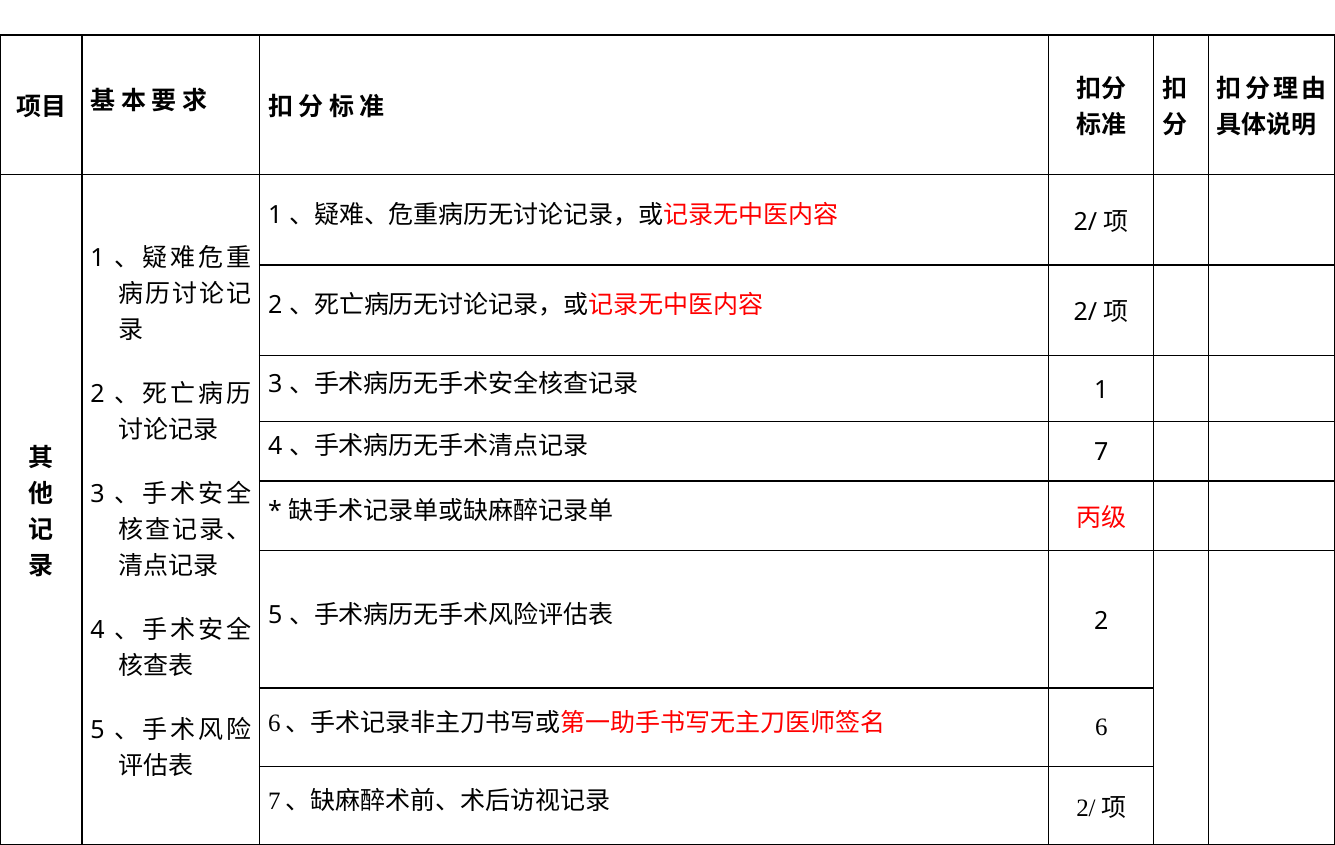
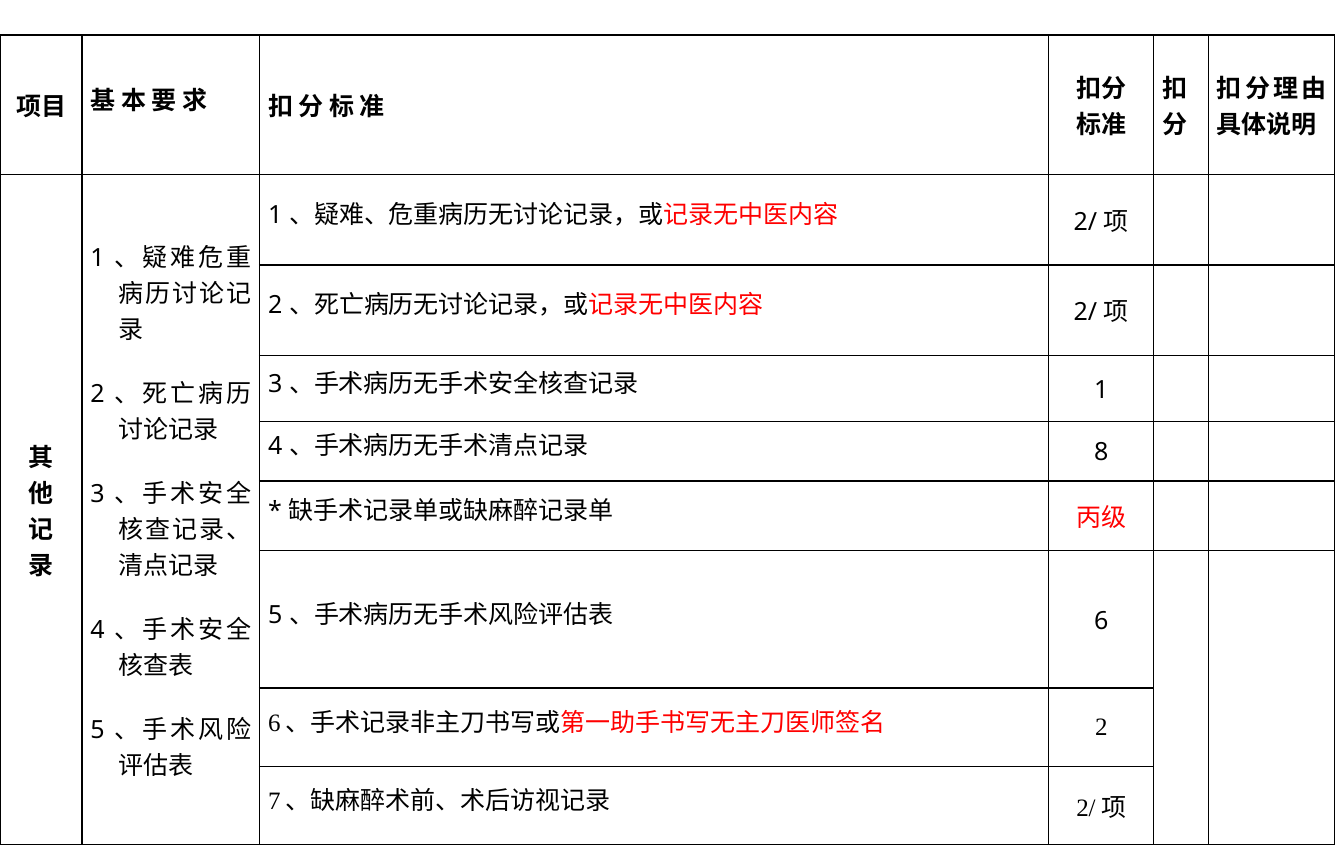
7: 7 -> 8
2 at (1101, 621): 2 -> 6
6 at (1101, 727): 6 -> 2
